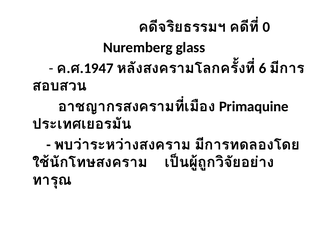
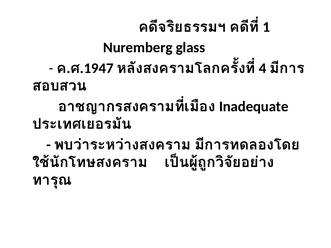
0: 0 -> 1
6: 6 -> 4
Primaquine: Primaquine -> Inadequate
